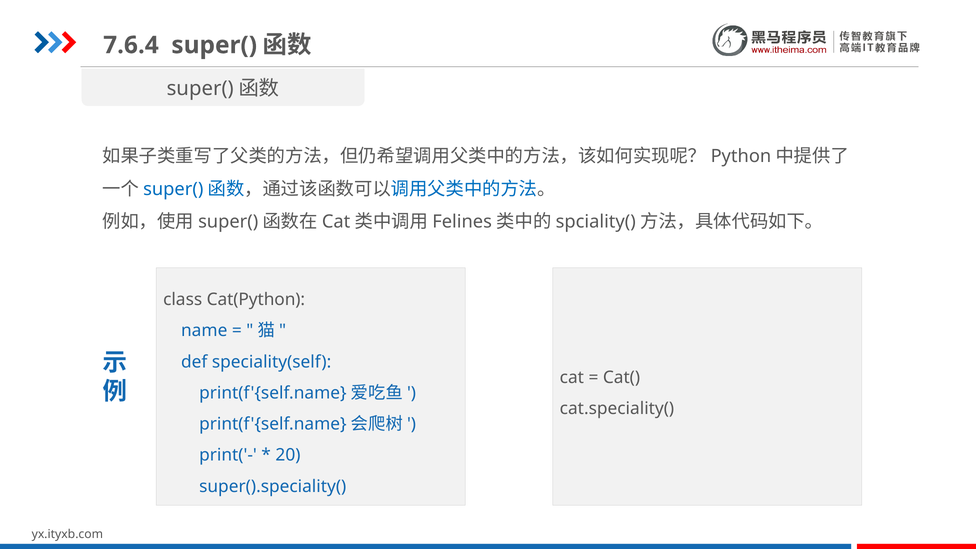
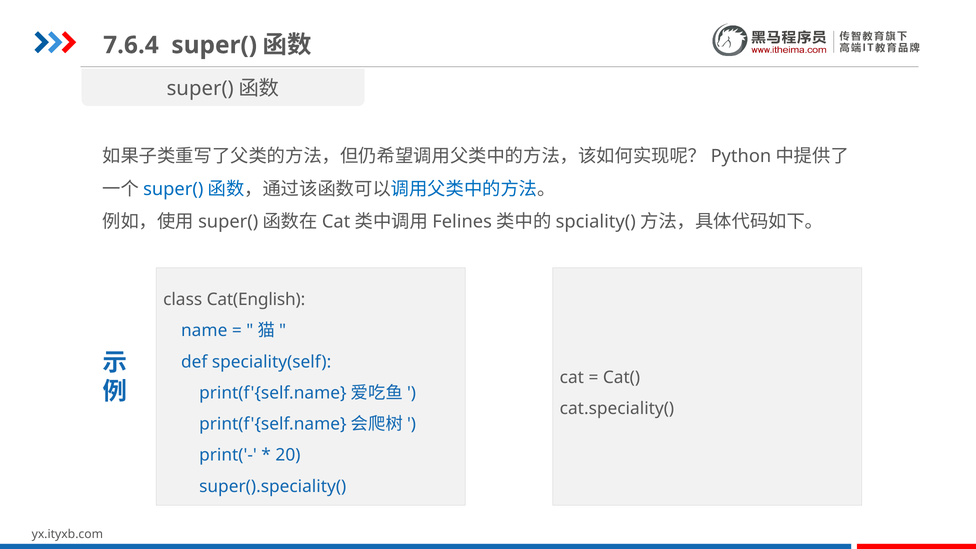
Cat(Python: Cat(Python -> Cat(English
